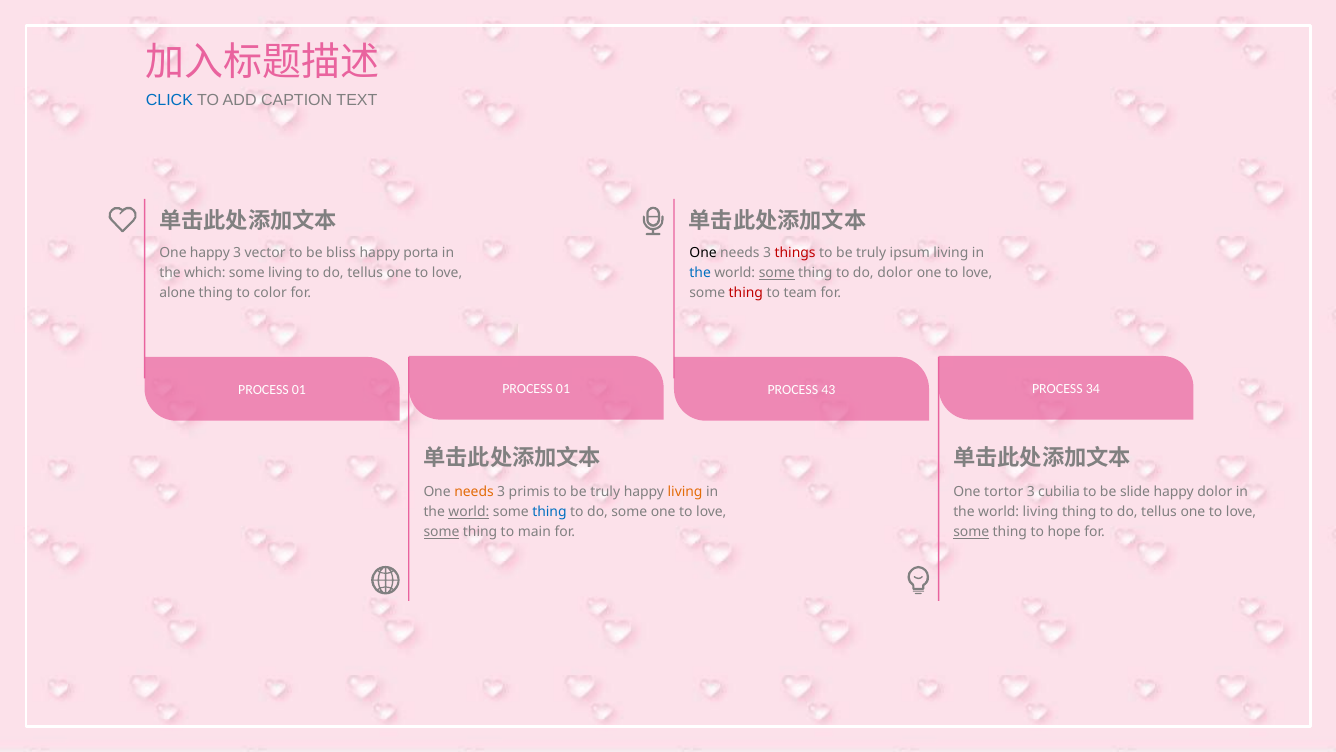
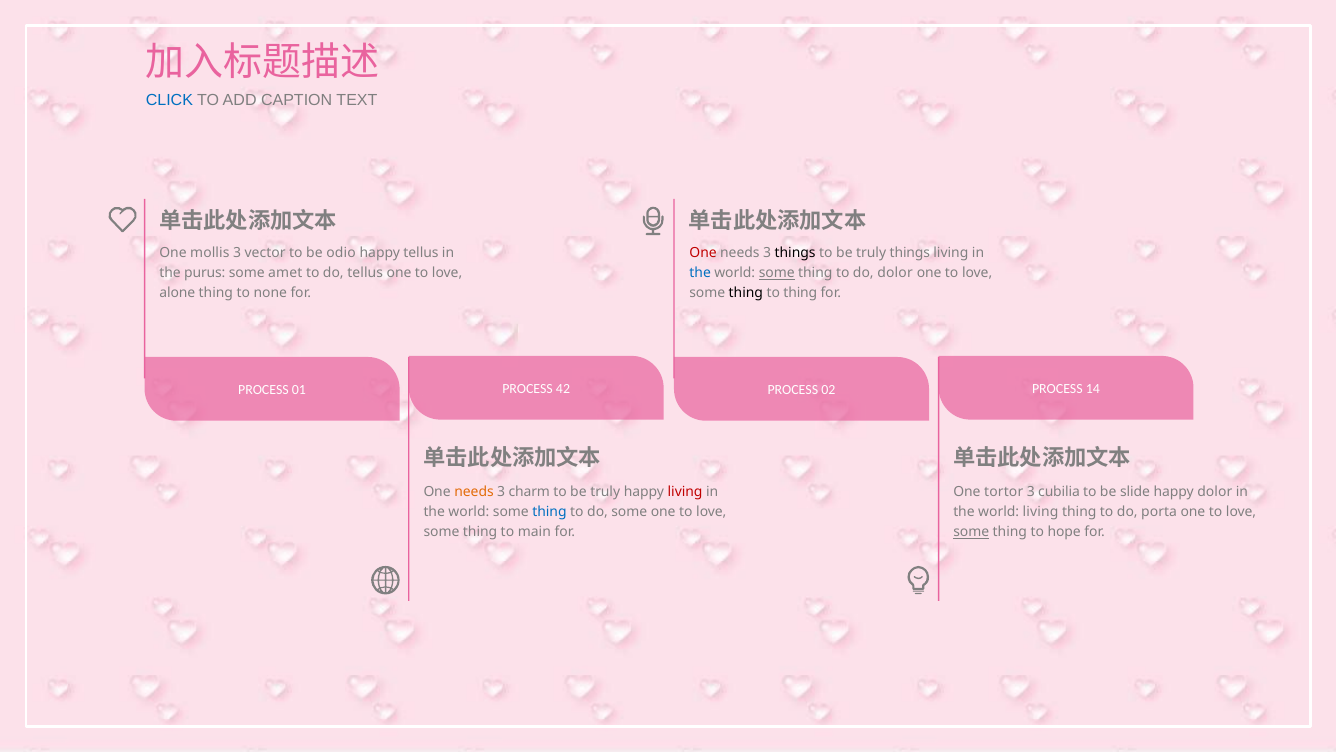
One happy: happy -> mollis
bliss: bliss -> odio
happy porta: porta -> tellus
One at (703, 253) colour: black -> red
things at (795, 253) colour: red -> black
truly ipsum: ipsum -> things
which: which -> purus
some living: living -> amet
color: color -> none
thing at (746, 293) colour: red -> black
to team: team -> thing
01 at (563, 389): 01 -> 42
34: 34 -> 14
43: 43 -> 02
primis: primis -> charm
living at (685, 492) colour: orange -> red
world at (469, 512) underline: present -> none
thing to do tellus: tellus -> porta
some at (441, 532) underline: present -> none
